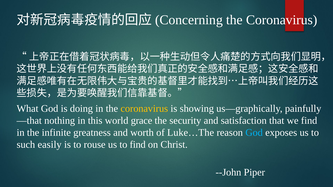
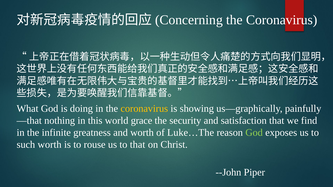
God at (254, 133) colour: light blue -> light green
such easily: easily -> worth
to find: find -> that
